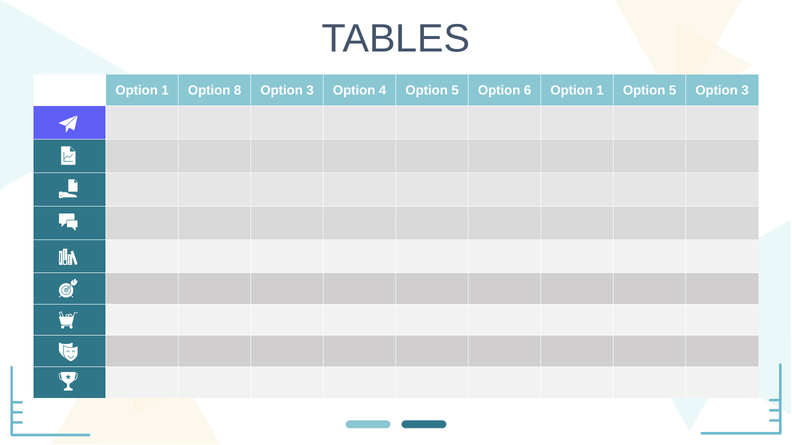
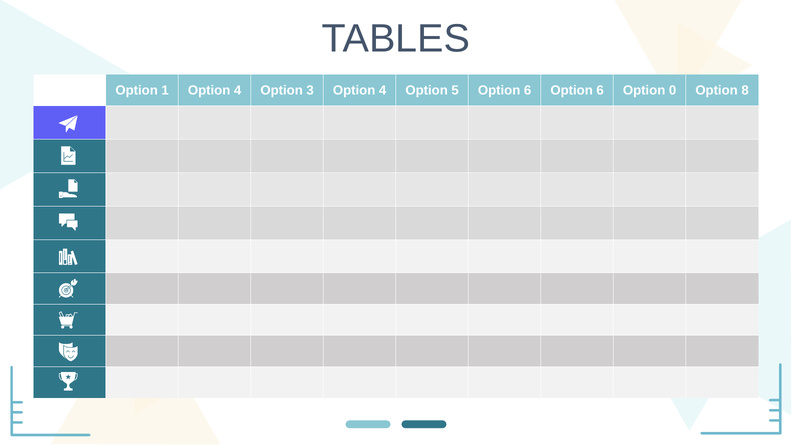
1 Option 8: 8 -> 4
6 Option 1: 1 -> 6
5 at (673, 90): 5 -> 0
3 at (745, 90): 3 -> 8
